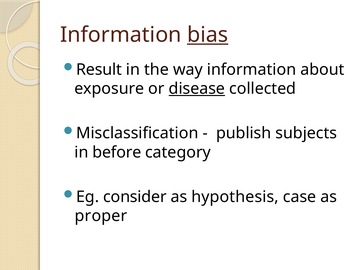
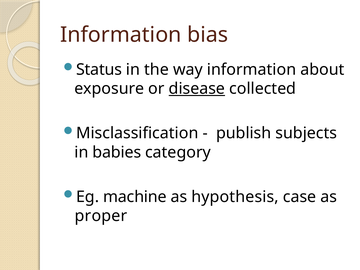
bias underline: present -> none
Result: Result -> Status
before: before -> babies
consider: consider -> machine
